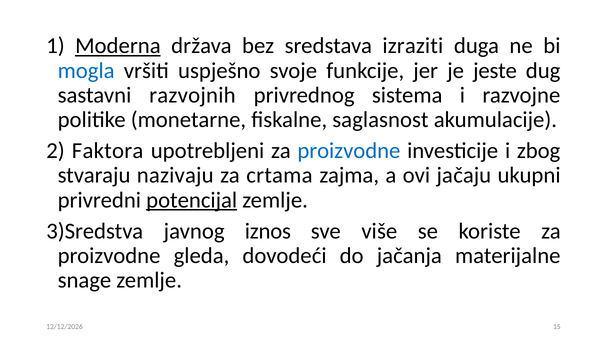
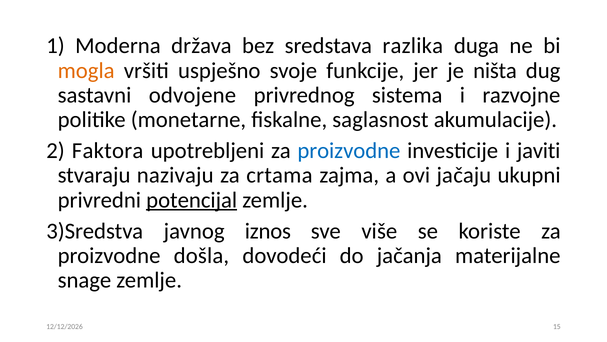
Moderna underline: present -> none
izraziti: izraziti -> razlika
mogla colour: blue -> orange
jeste: jeste -> ništa
razvojnih: razvojnih -> odvojene
zbog: zbog -> javiti
gleda: gleda -> došla
